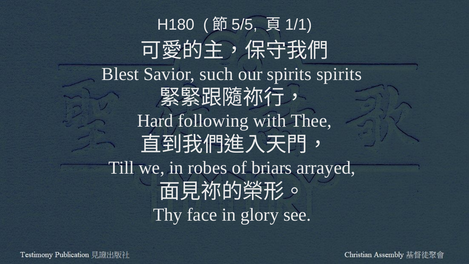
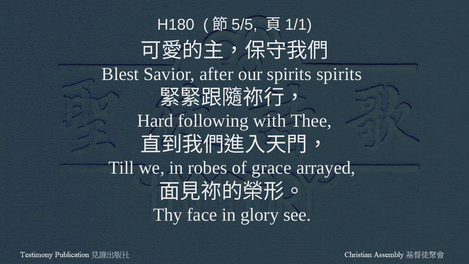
such: such -> after
briars: briars -> grace
